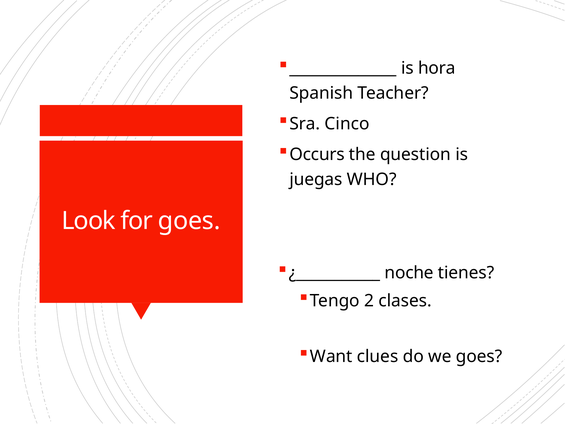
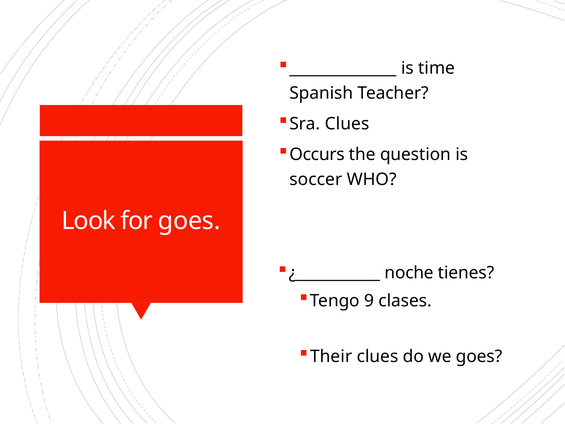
hora: hora -> time
Sra Cinco: Cinco -> Clues
juegas: juegas -> soccer
2: 2 -> 9
Want: Want -> Their
